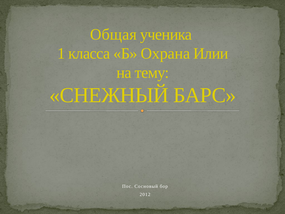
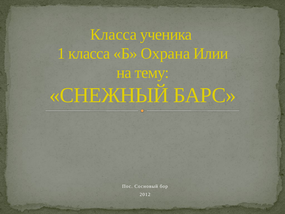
Общая at (113, 34): Общая -> Класса
